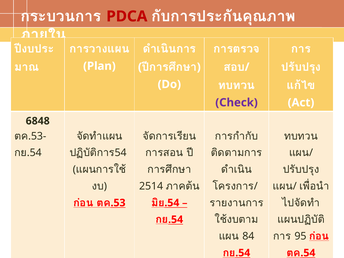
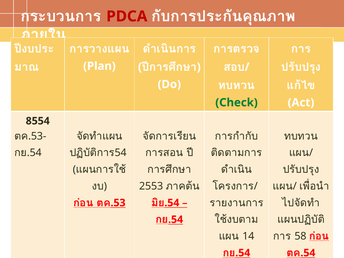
Check colour: purple -> green
6848: 6848 -> 8554
2514: 2514 -> 2553
84: 84 -> 14
95: 95 -> 58
